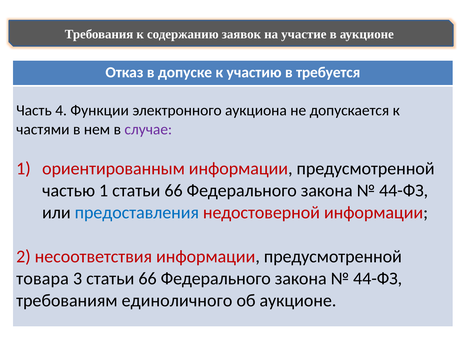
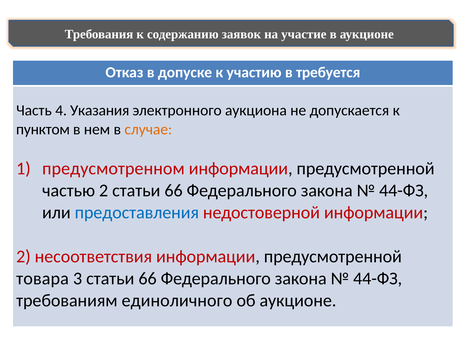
Функции: Функции -> Указания
частями: частями -> пунктом
случае colour: purple -> orange
ориентированным: ориентированным -> предусмотренном
частью 1: 1 -> 2
